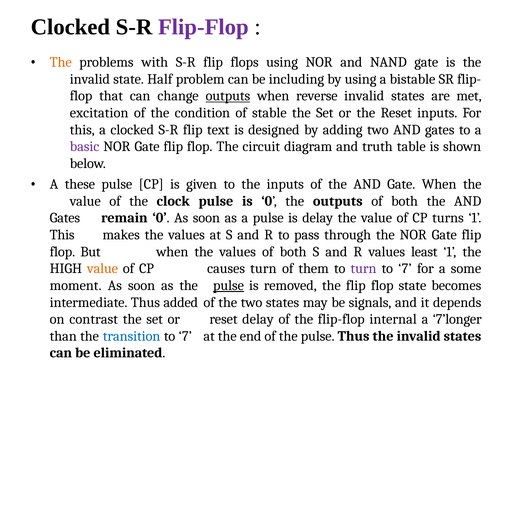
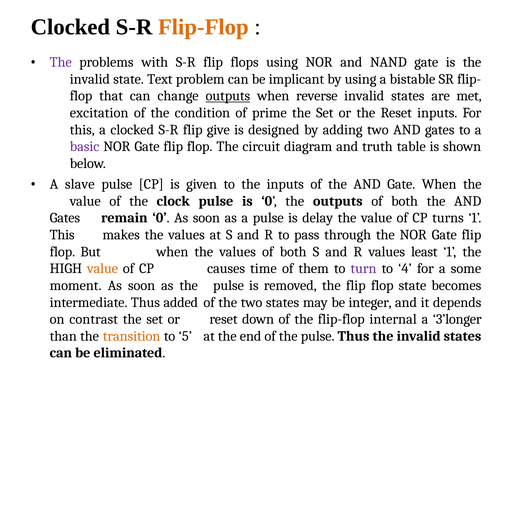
Flip-Flop at (203, 27) colour: purple -> orange
The at (61, 62) colour: orange -> purple
Half: Half -> Text
including: including -> implicant
stable: stable -> prime
text: text -> give
these: these -> slave
causes turn: turn -> time
7 at (405, 269): 7 -> 4
pulse at (228, 285) underline: present -> none
signals: signals -> integer
reset delay: delay -> down
7’longer: 7’longer -> 3’longer
transition colour: blue -> orange
7 at (185, 336): 7 -> 5
